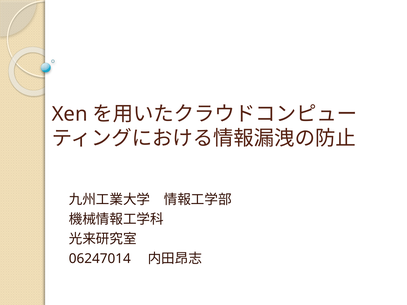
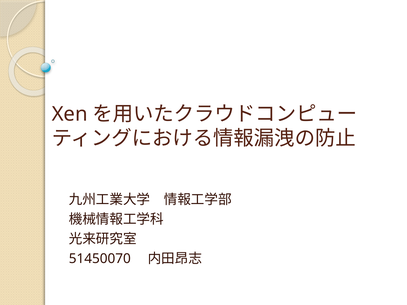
06247014: 06247014 -> 51450070
